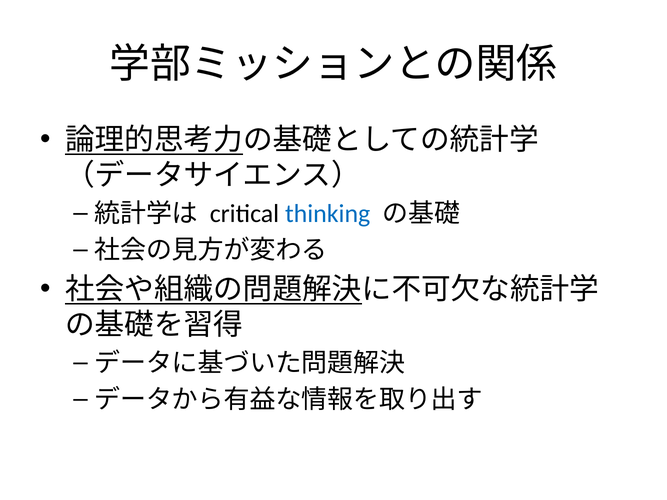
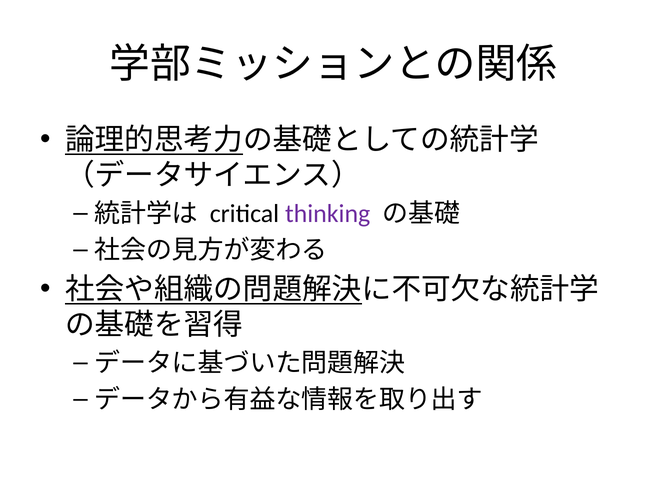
thinking colour: blue -> purple
